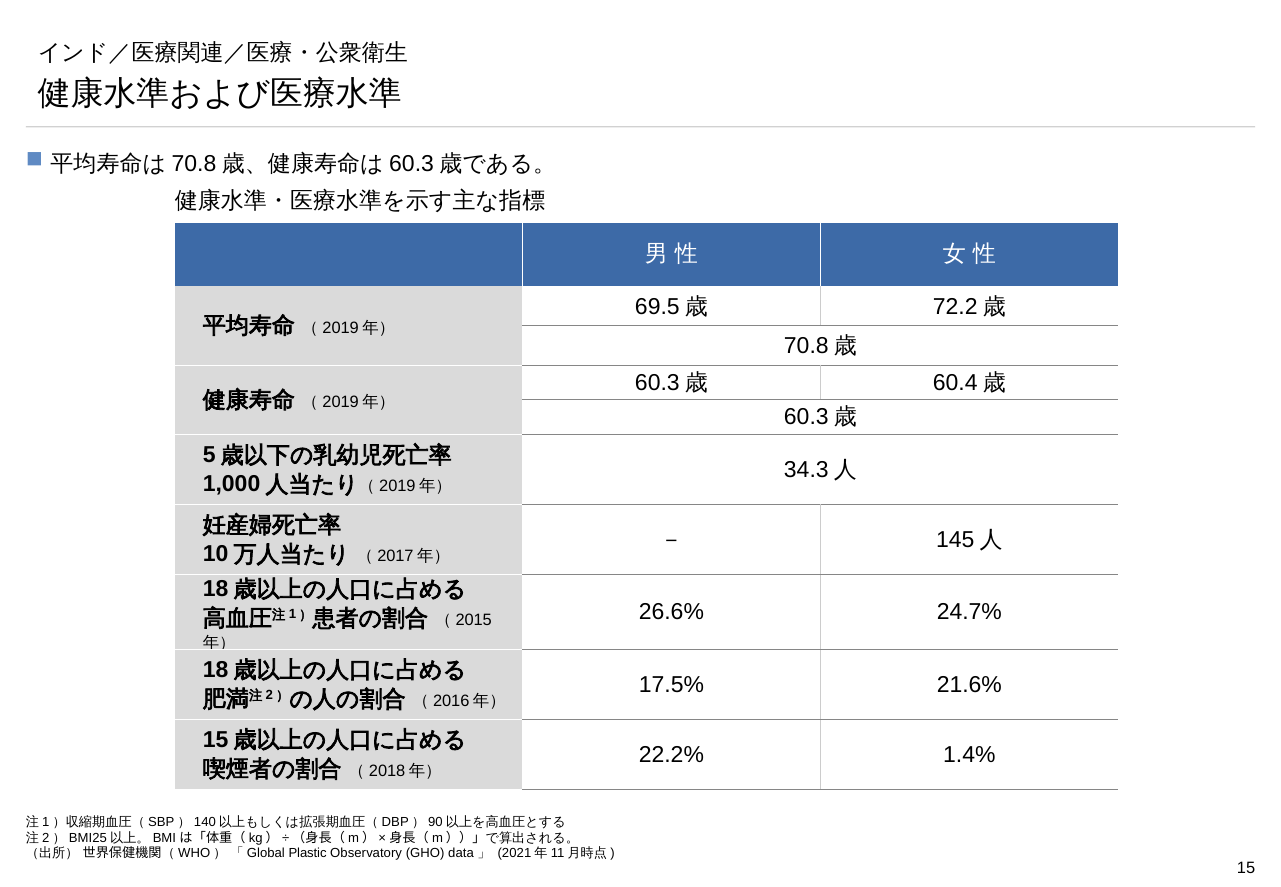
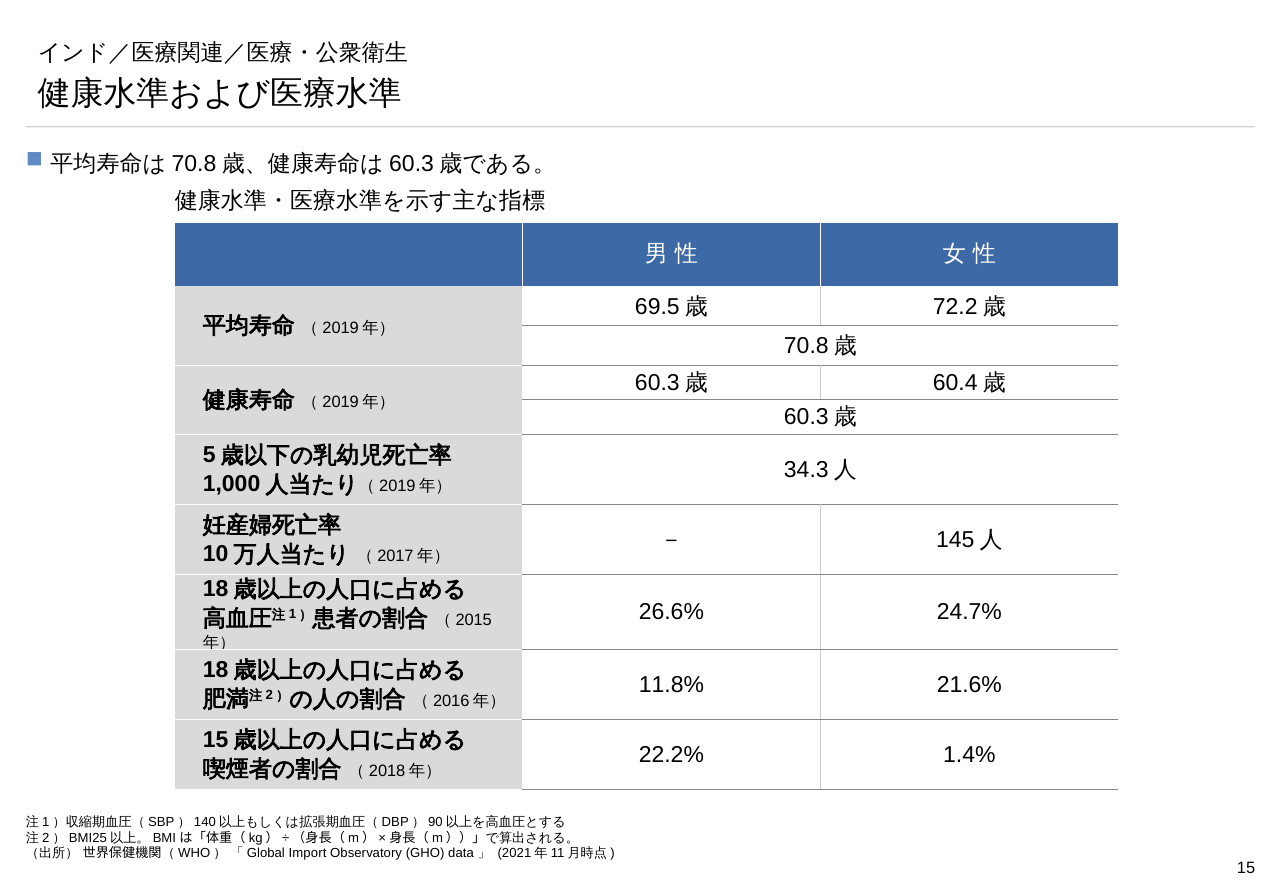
17.5%: 17.5% -> 11.8%
Plastic: Plastic -> Import
